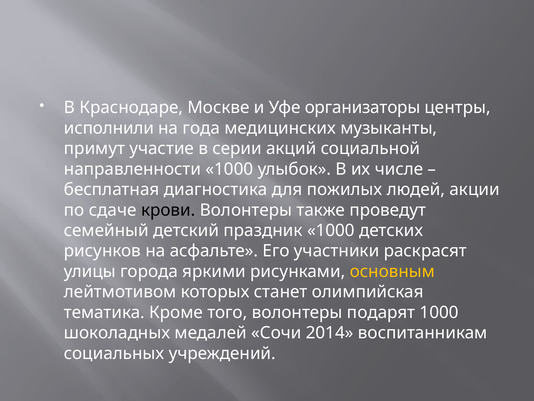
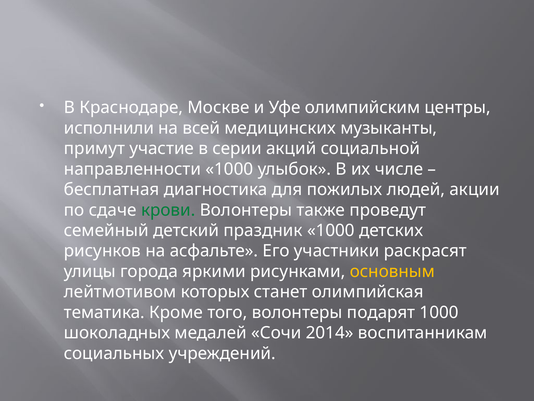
организаторы: организаторы -> олимпийским
года: года -> всей
крови colour: black -> green
